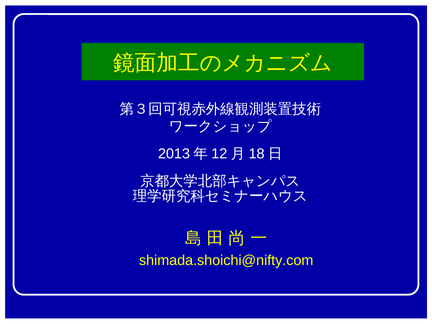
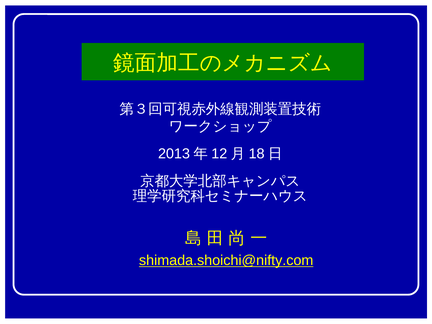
shimada.shoichi@nifty.com underline: none -> present
